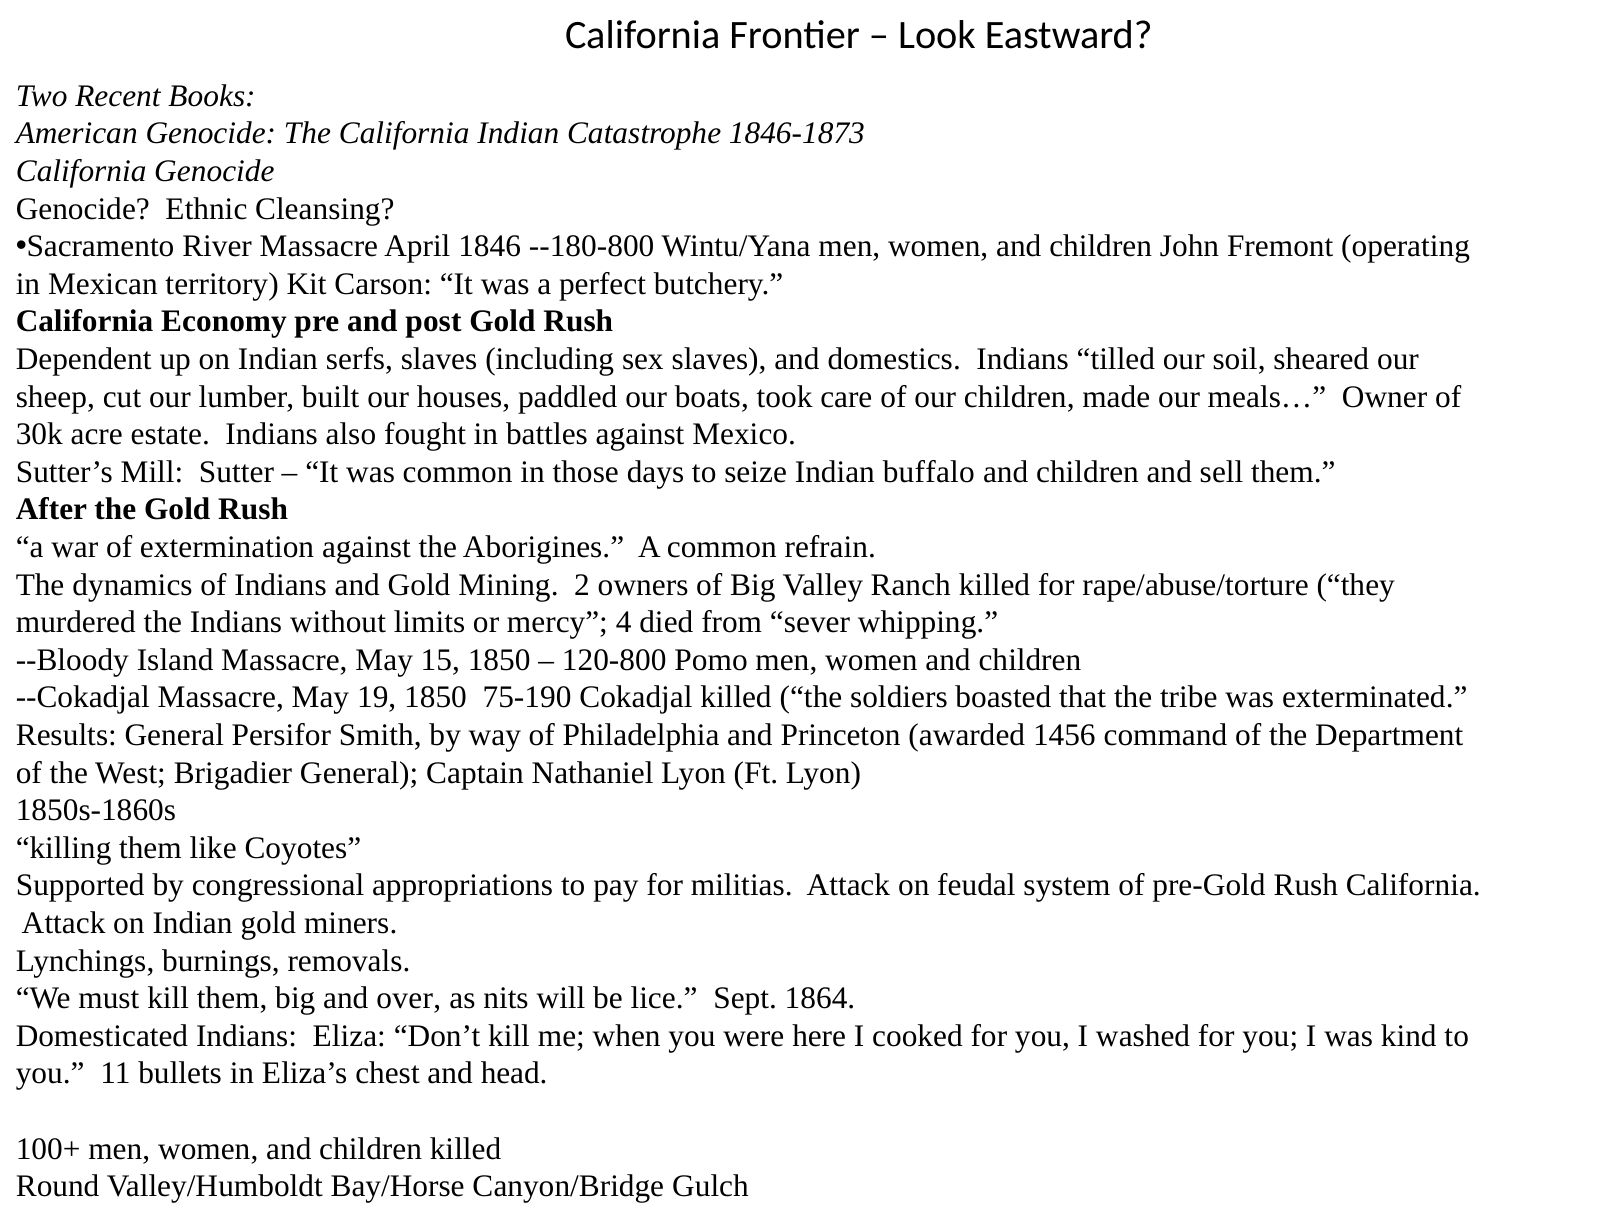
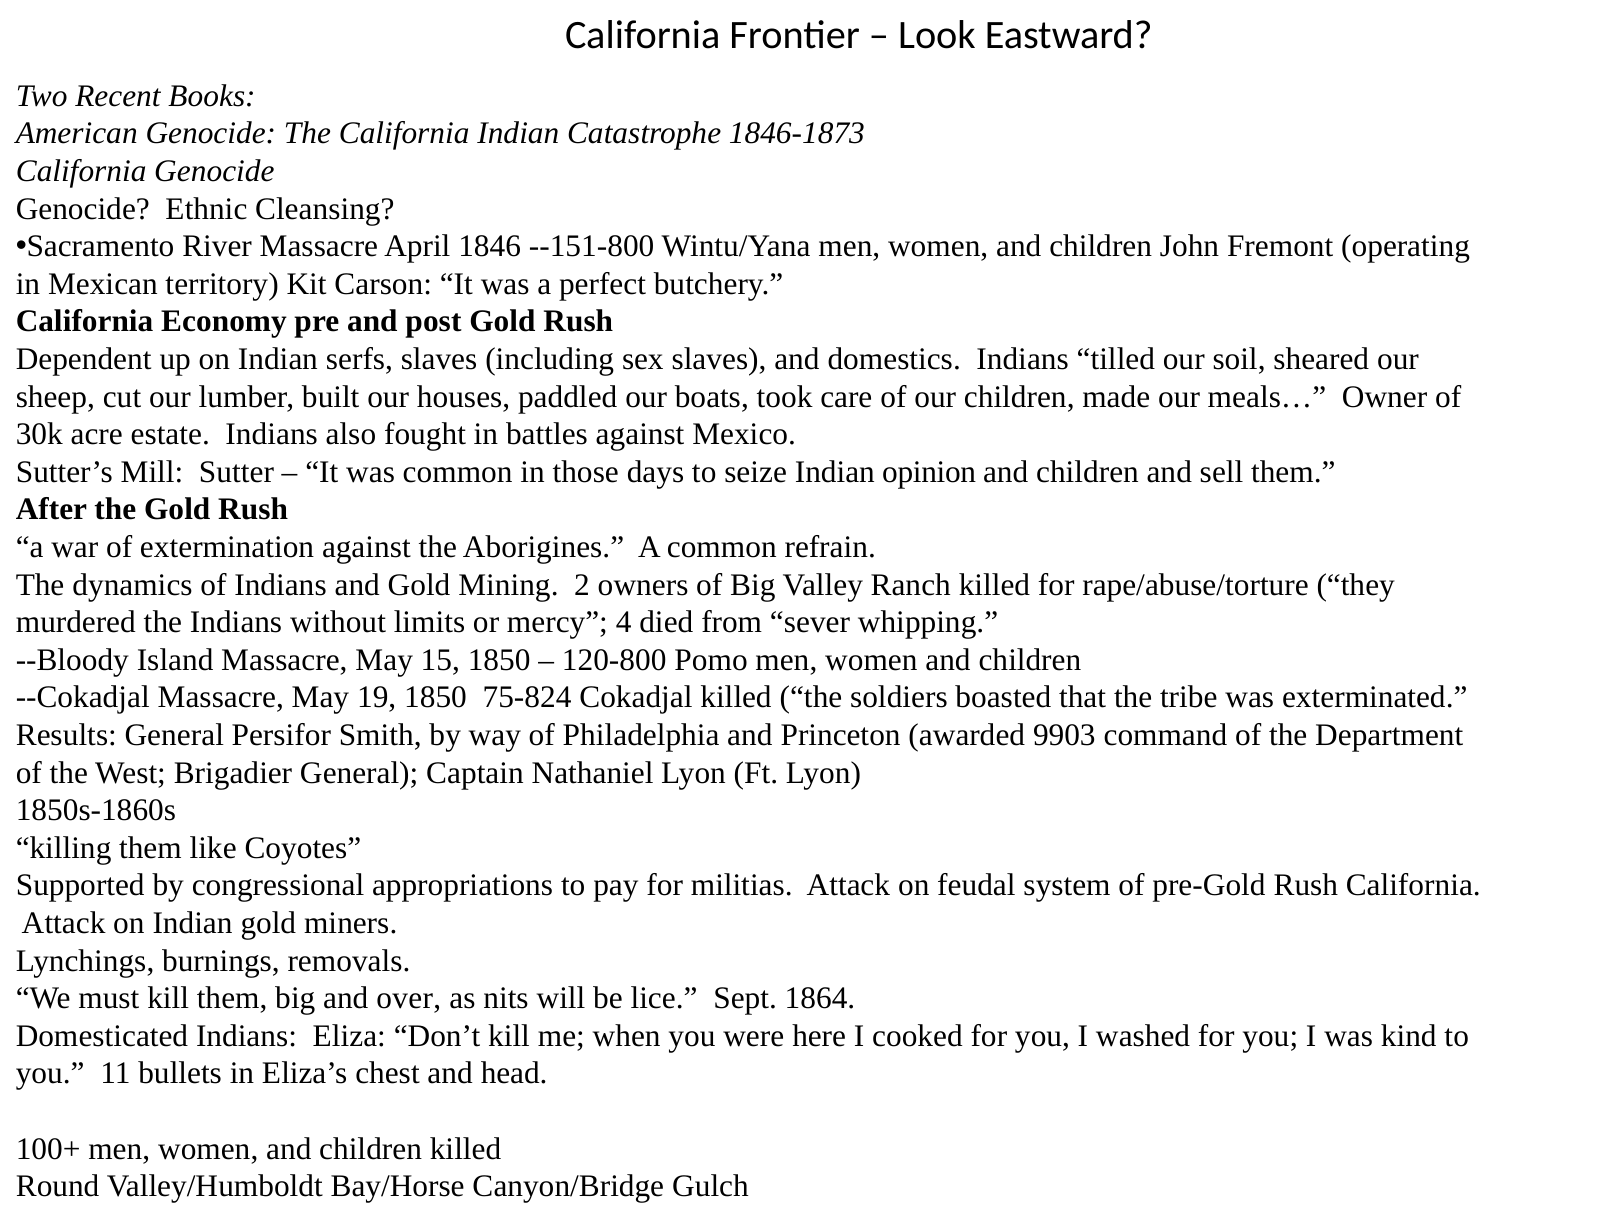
--180-800: --180-800 -> --151-800
buffalo: buffalo -> opinion
75-190: 75-190 -> 75-824
1456: 1456 -> 9903
